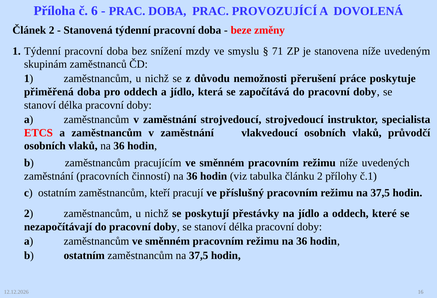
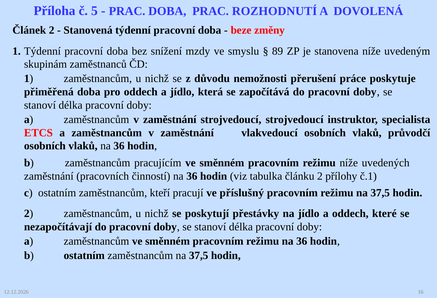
6: 6 -> 5
PROVOZUJÍCÍ: PROVOZUJÍCÍ -> ROZHODNUTÍ
71: 71 -> 89
